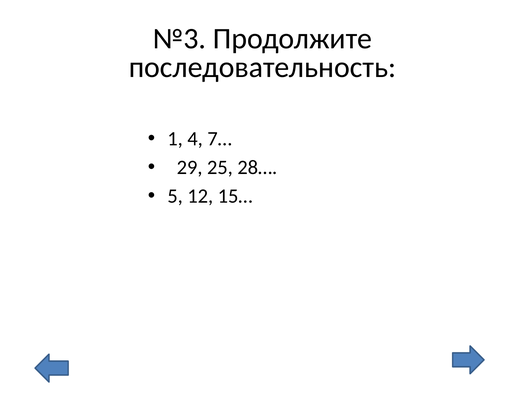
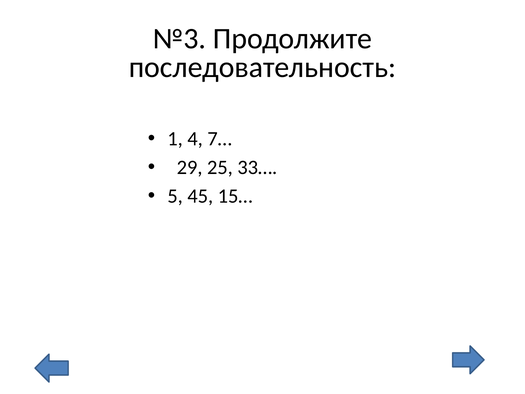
28…: 28… -> 33…
12: 12 -> 45
